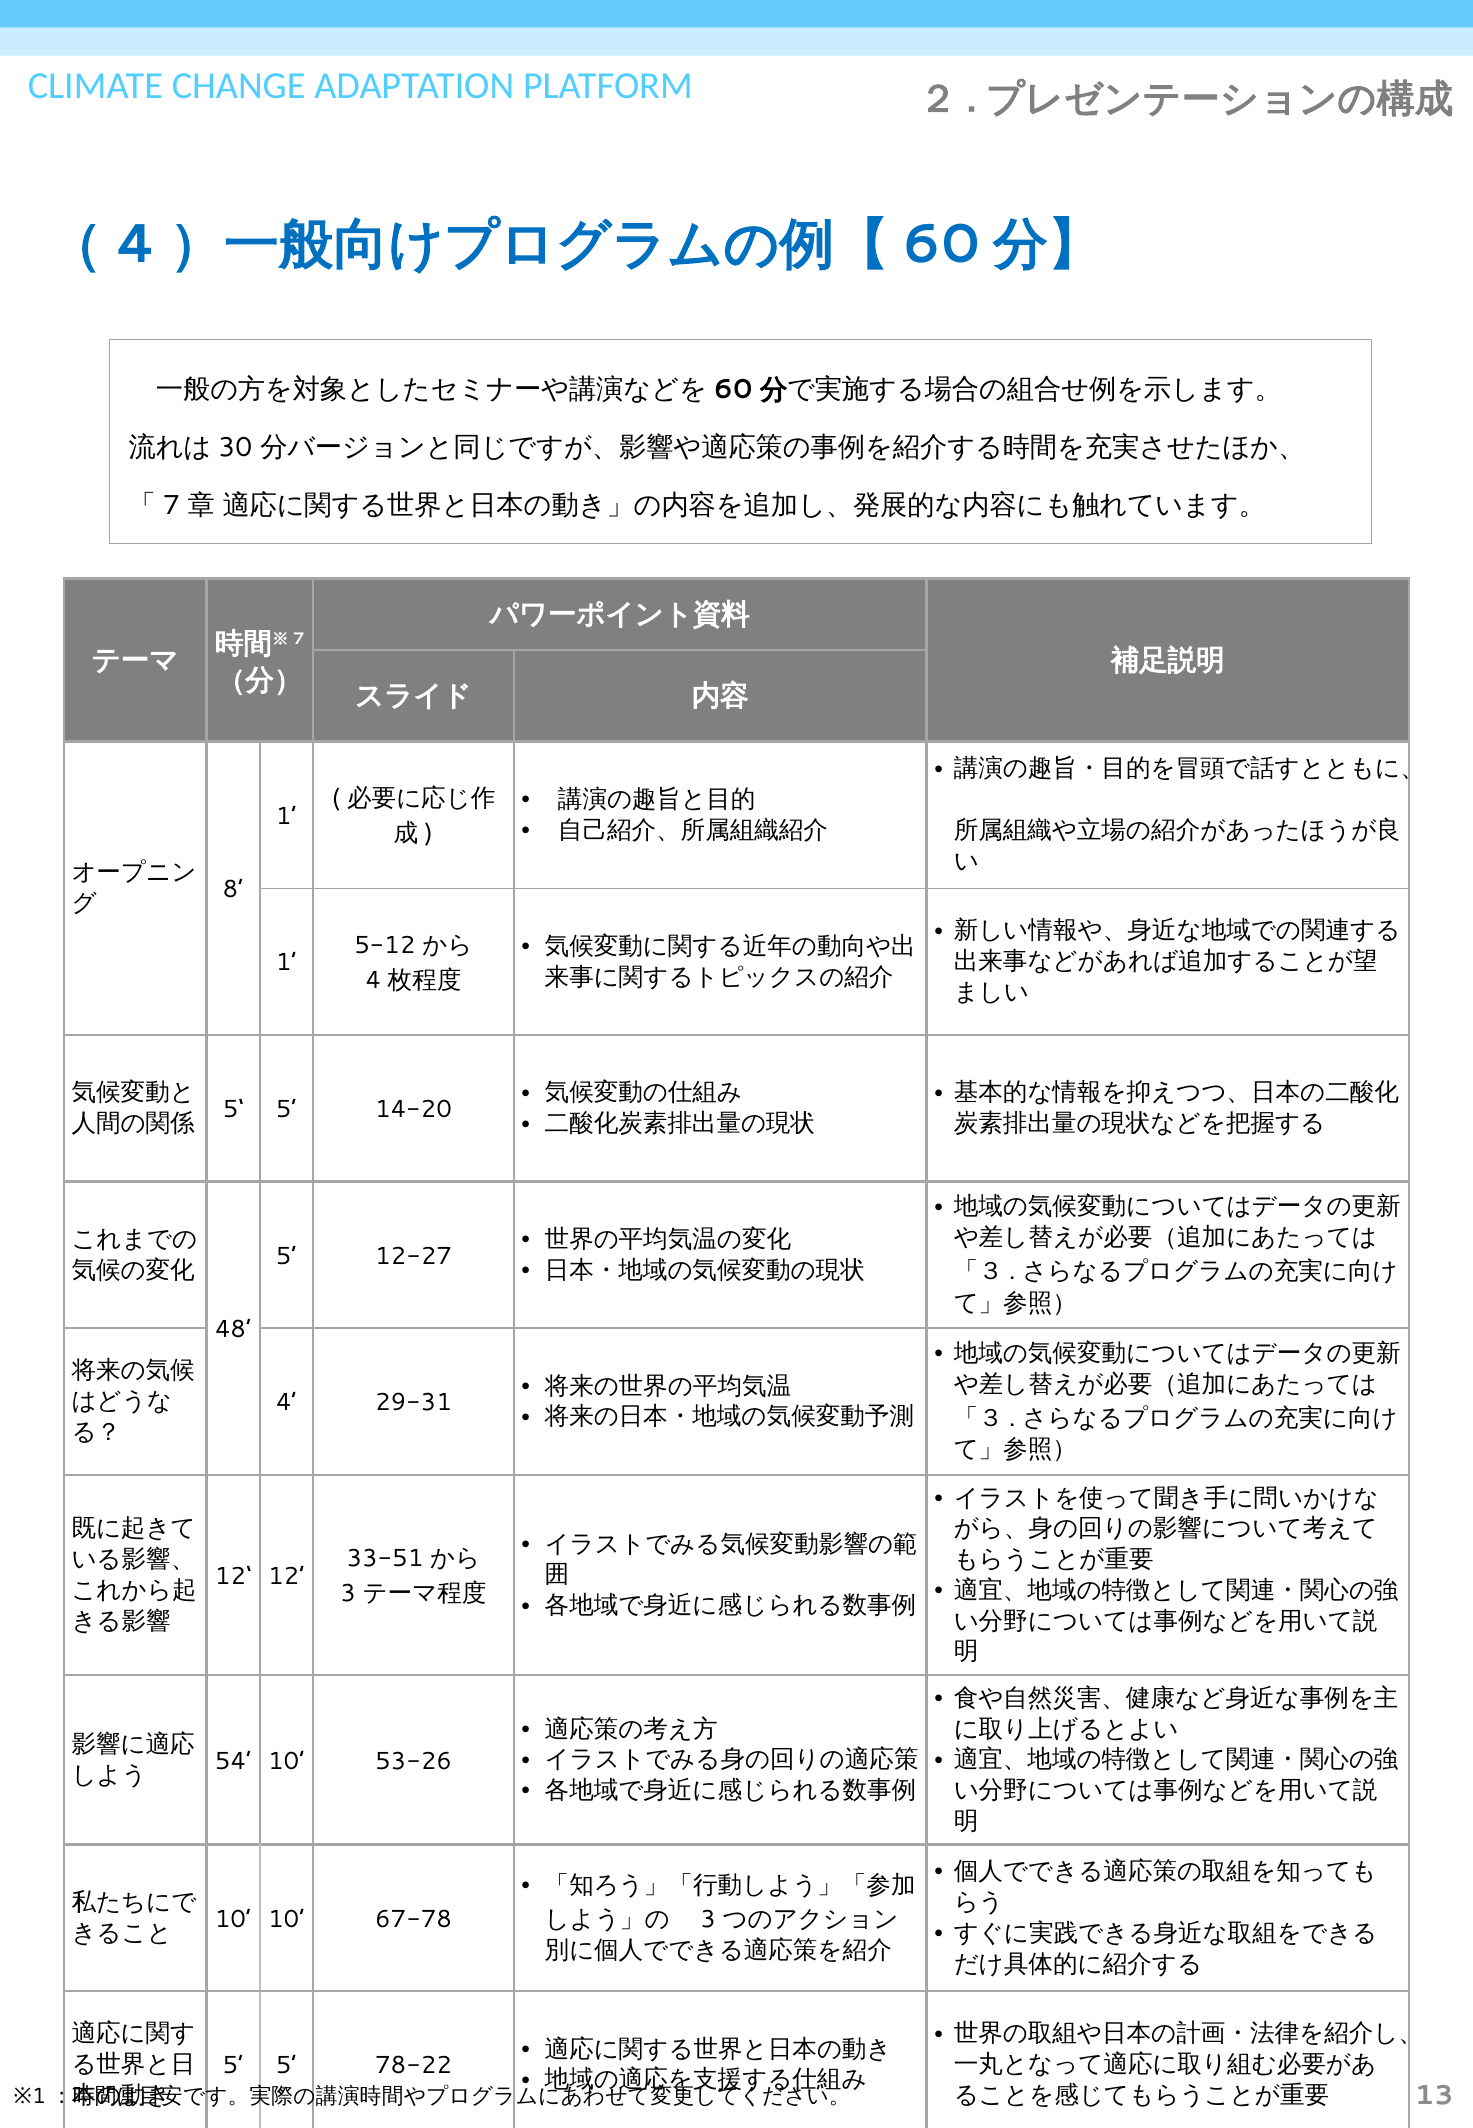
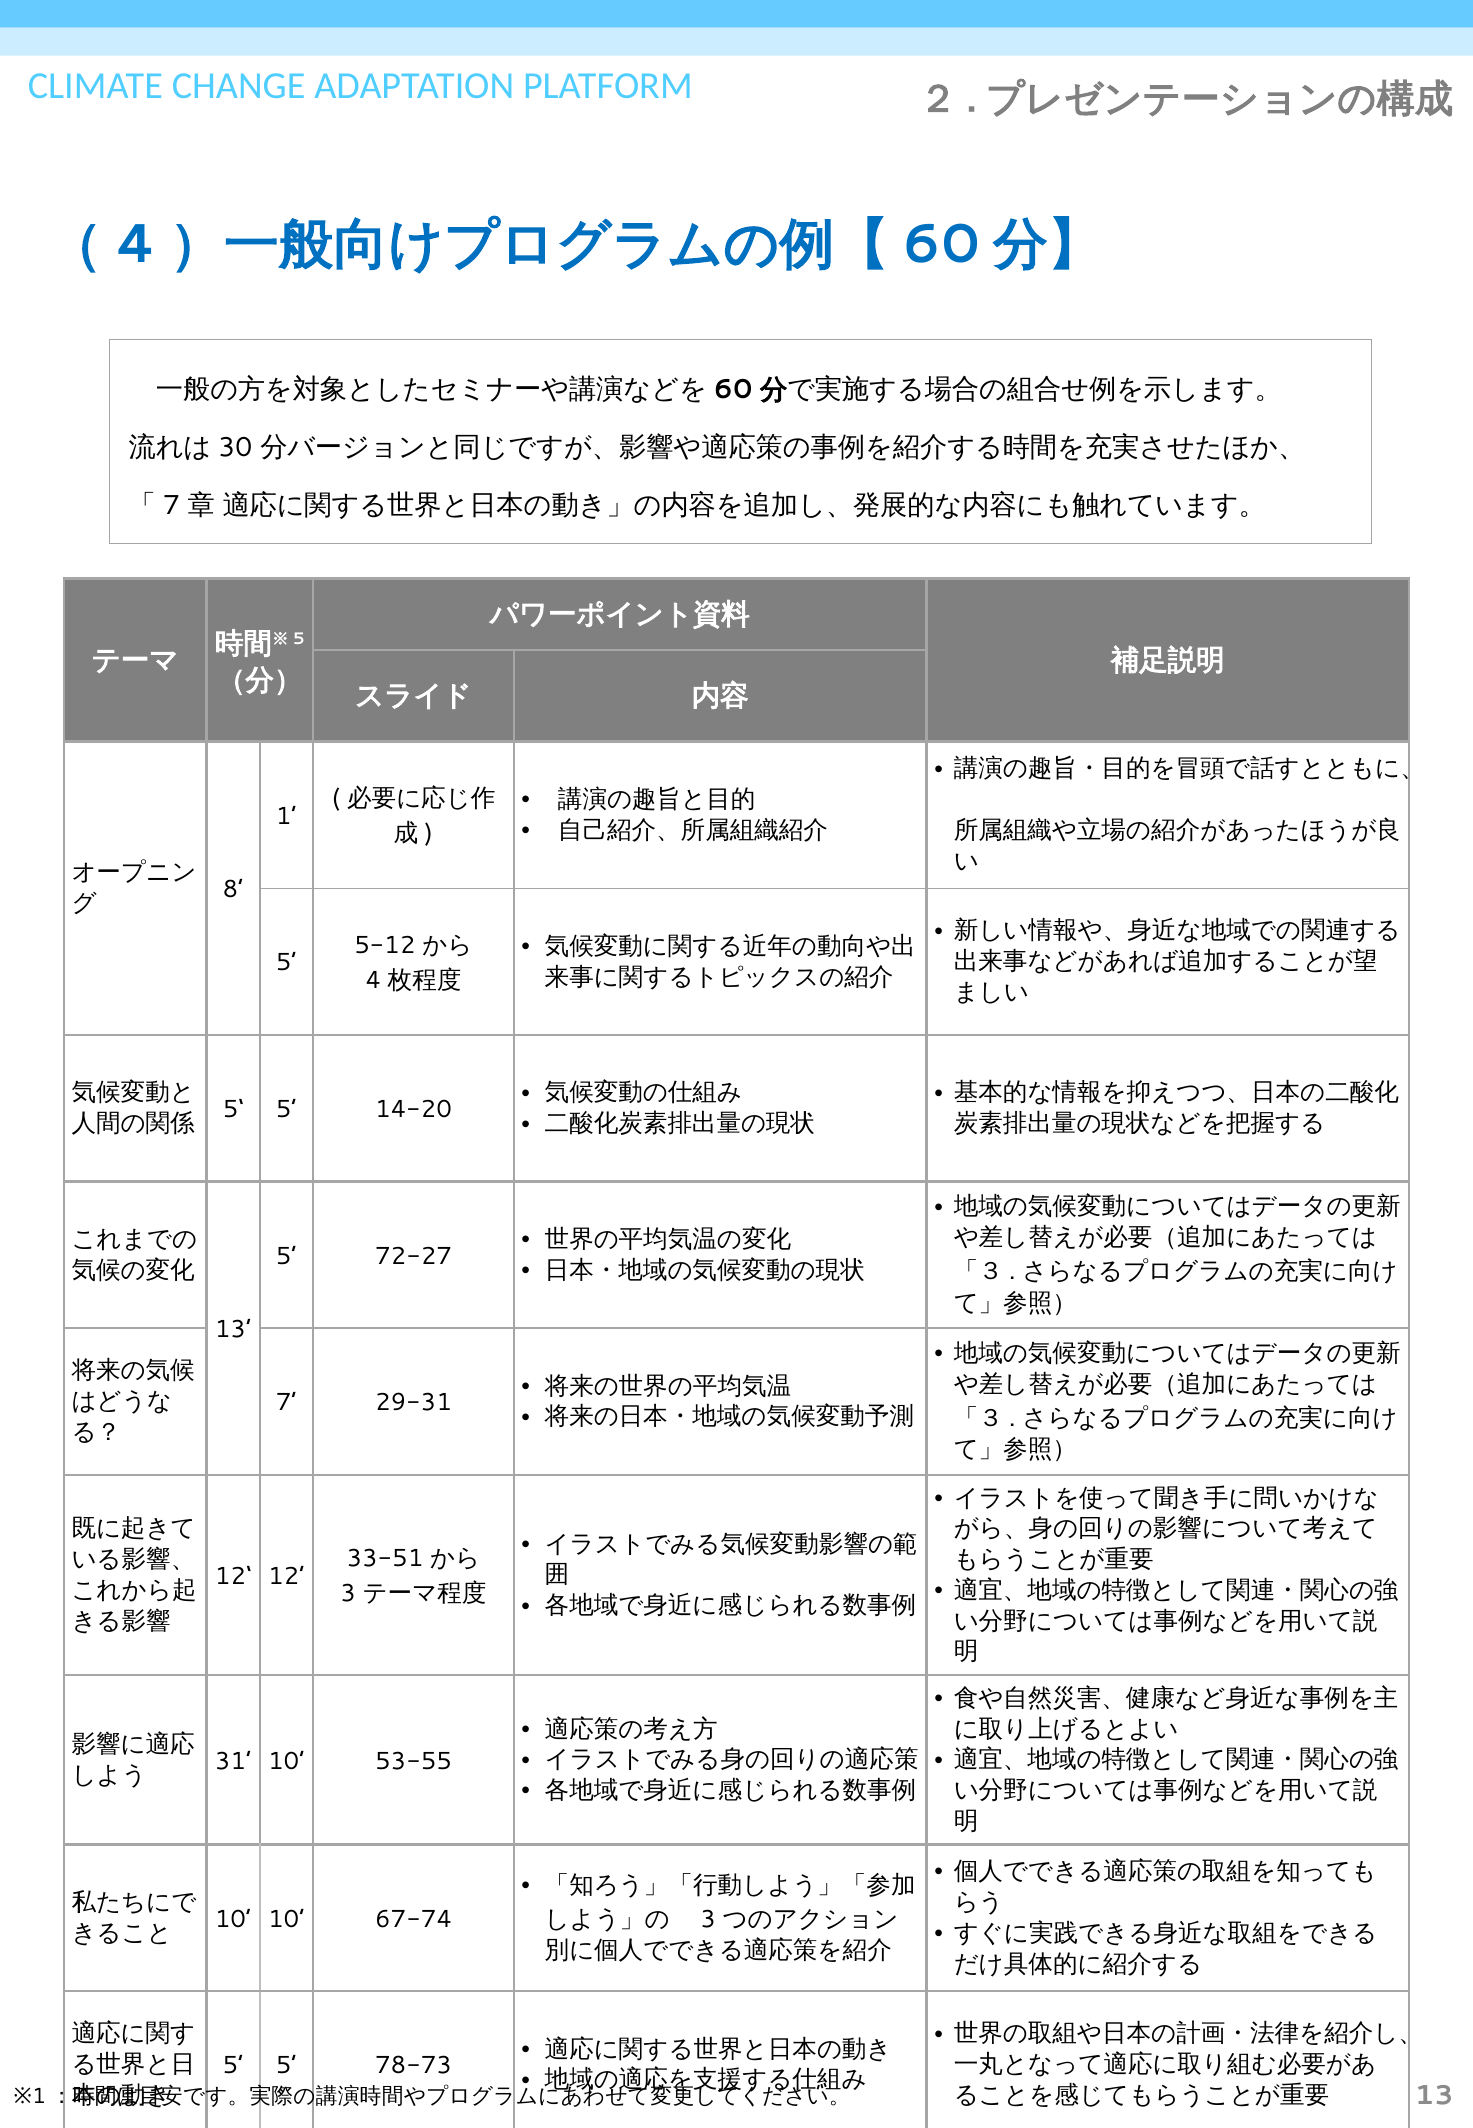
7 at (299, 639): 7 -> 5
1 at (286, 963): 1 -> 5
12-27: 12-27 -> 72-27
48 at (233, 1329): 48 -> 13
4 at (286, 1402): 4 -> 7
54: 54 -> 31
53-26: 53-26 -> 53-55
67-78: 67-78 -> 67-74
78-22: 78-22 -> 78-73
